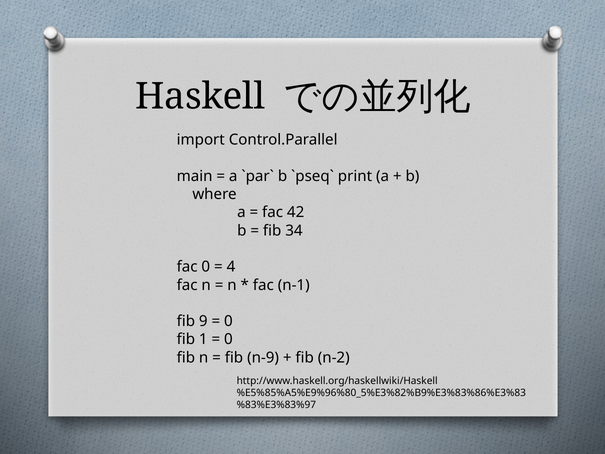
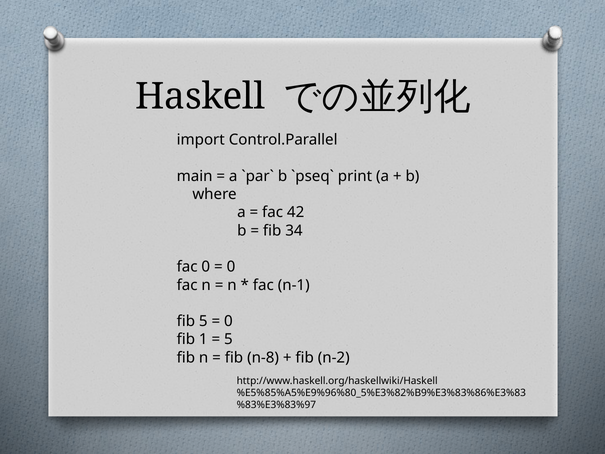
4 at (231, 267): 4 -> 0
fib 9: 9 -> 5
0 at (228, 339): 0 -> 5
n-9: n-9 -> n-8
